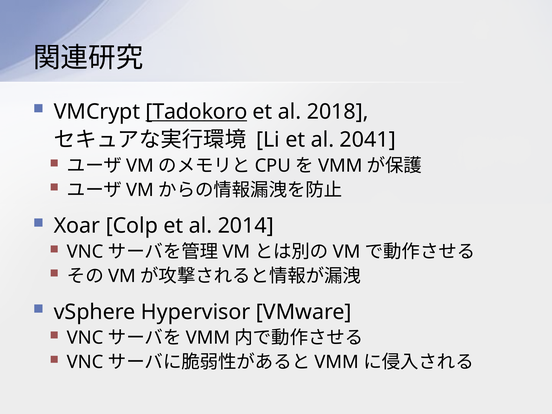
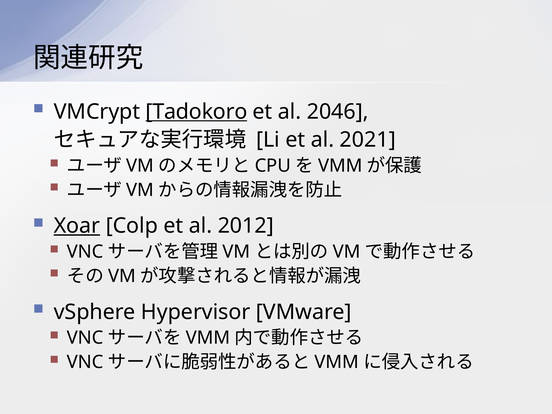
2018: 2018 -> 2046
2041: 2041 -> 2021
Xoar underline: none -> present
2014: 2014 -> 2012
